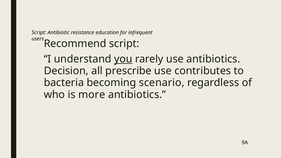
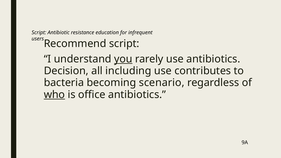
prescribe: prescribe -> including
who underline: none -> present
more: more -> office
